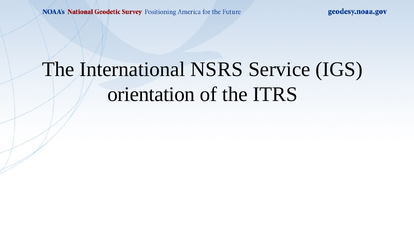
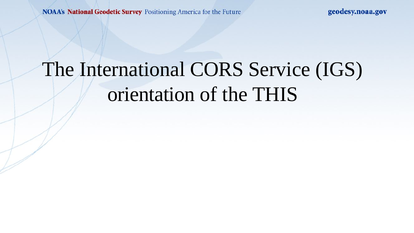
NSRS: NSRS -> CORS
ITRS: ITRS -> THIS
